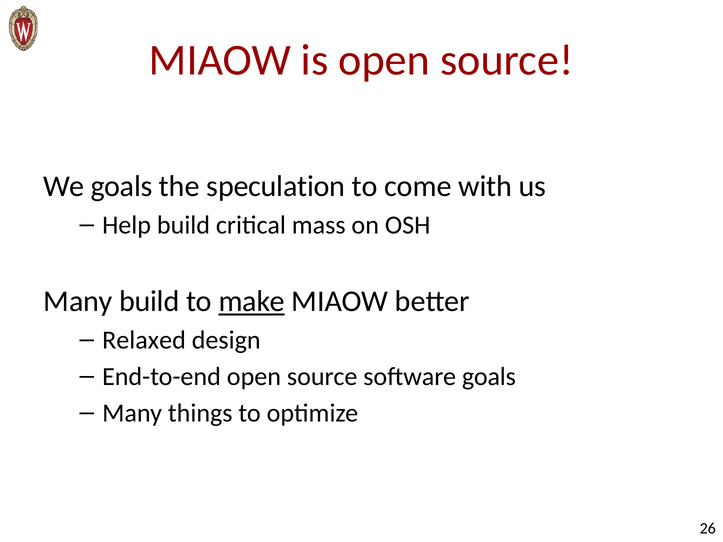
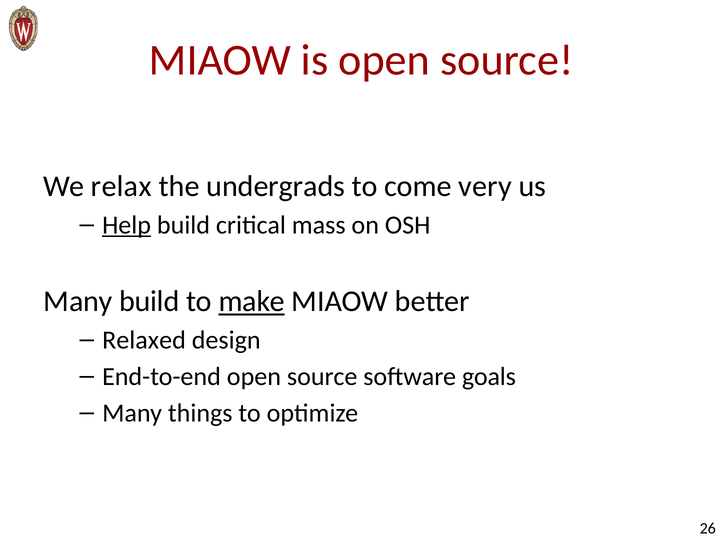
We goals: goals -> relax
speculation: speculation -> undergrads
with: with -> very
Help underline: none -> present
